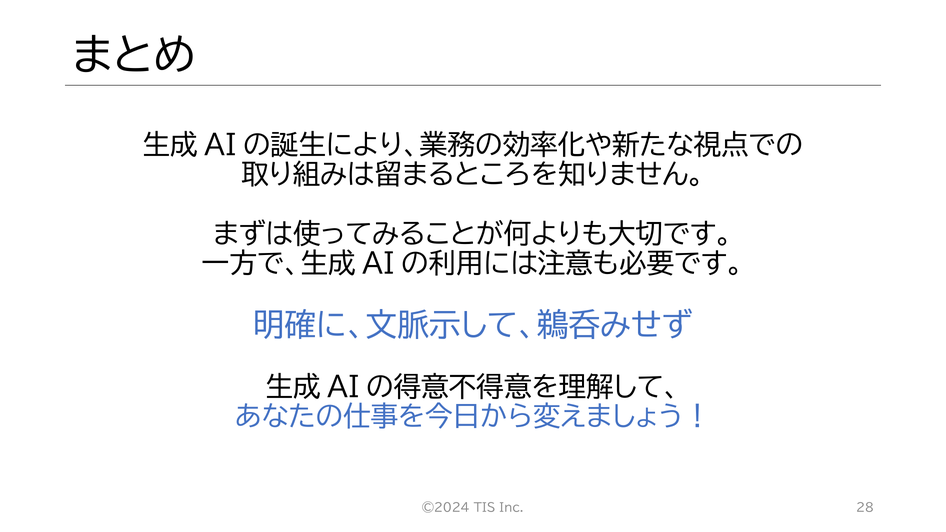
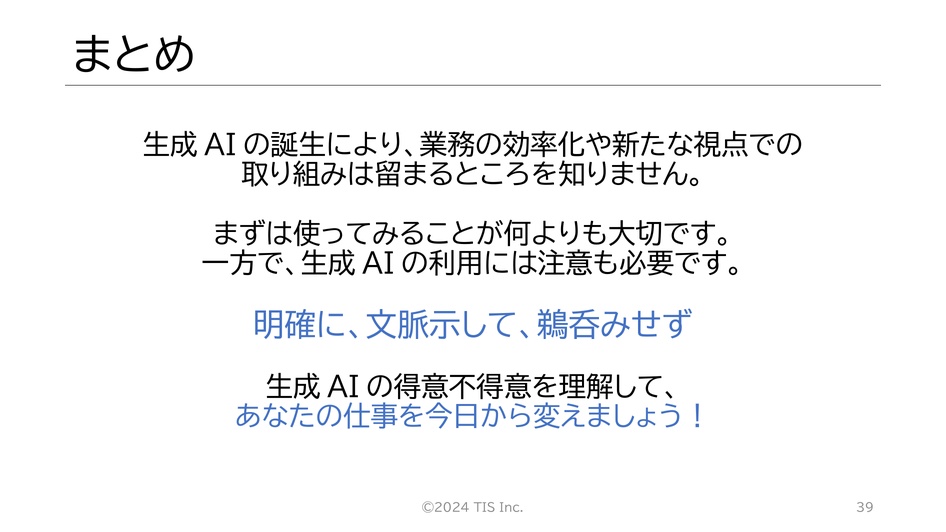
28: 28 -> 39
